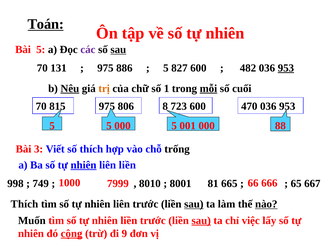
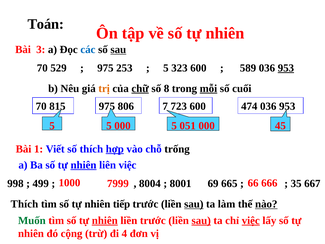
Toán underline: present -> none
Bài 5: 5 -> 3
các colour: purple -> blue
131: 131 -> 529
886: 886 -> 253
827: 827 -> 323
482: 482 -> 589
Nêu underline: present -> none
chữ underline: none -> present
1: 1 -> 8
8: 8 -> 7
470: 470 -> 474
001: 001 -> 051
88: 88 -> 45
3: 3 -> 1
hợp underline: none -> present
liên liền: liền -> việc
749: 749 -> 499
8010: 8010 -> 8004
81: 81 -> 69
65: 65 -> 35
liên at (121, 204): liên -> tiếp
Muốn colour: black -> green
nhiên at (105, 220) underline: none -> present
việc at (251, 220) underline: none -> present
cộng underline: present -> none
9: 9 -> 4
